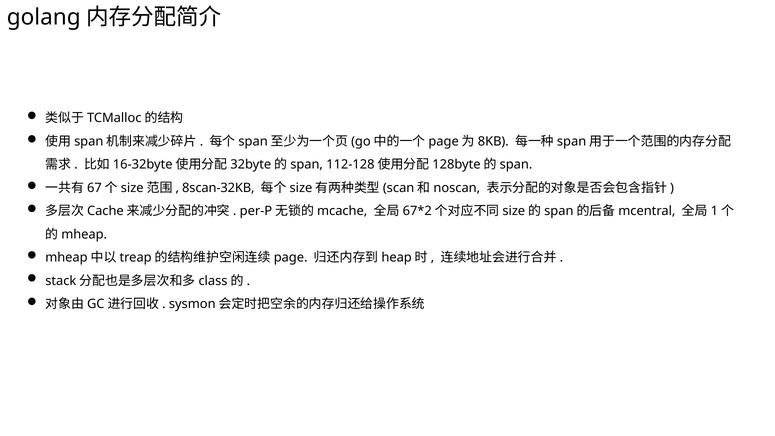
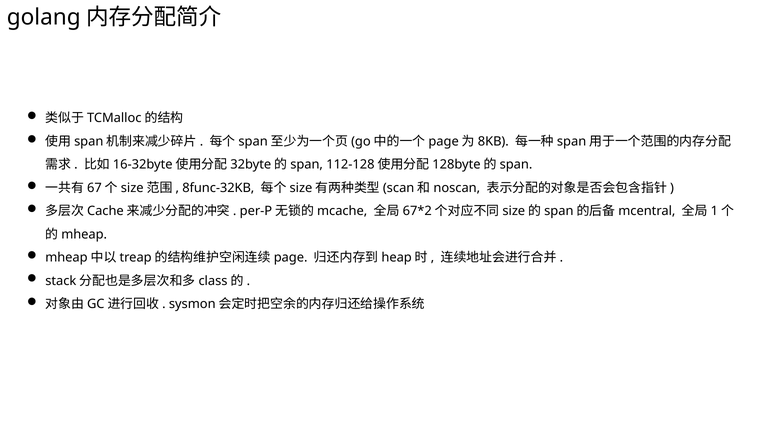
8scan-32KB: 8scan-32KB -> 8func-32KB
